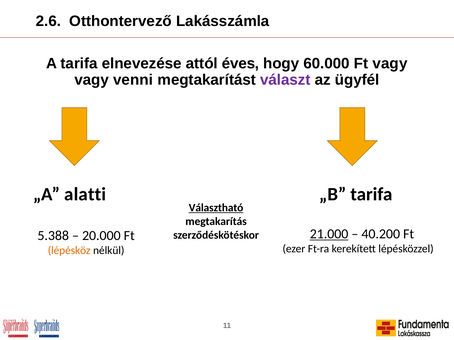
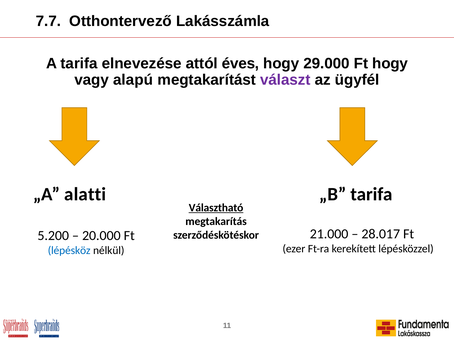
2.6: 2.6 -> 7.7
60.000: 60.000 -> 29.000
Ft vagy: vagy -> hogy
venni: venni -> alapú
21.000 underline: present -> none
40.200: 40.200 -> 28.017
5.388: 5.388 -> 5.200
lépésköz colour: orange -> blue
